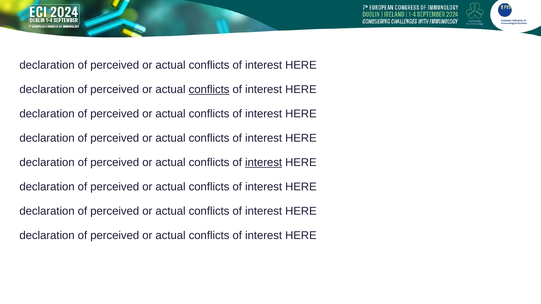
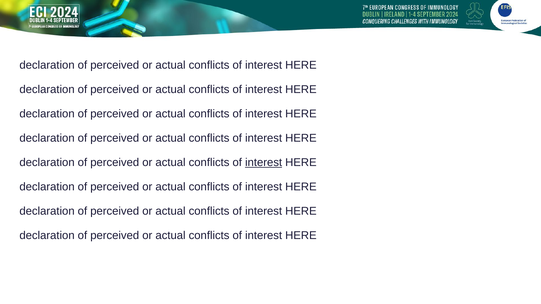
conflicts at (209, 90) underline: present -> none
